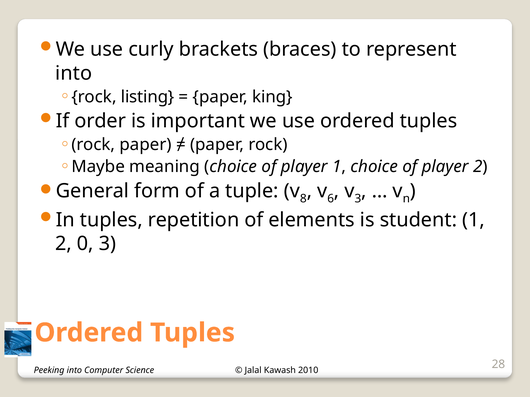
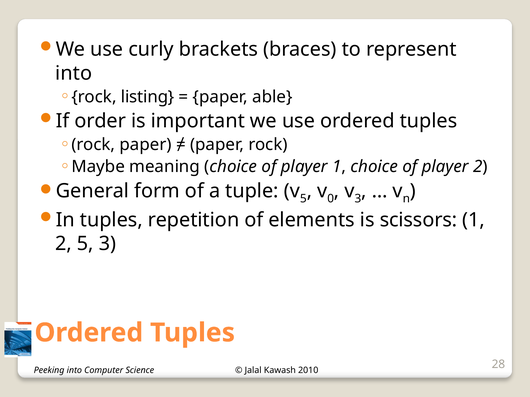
king: king -> able
8 at (303, 199): 8 -> 5
6: 6 -> 0
student: student -> scissors
2 0: 0 -> 5
